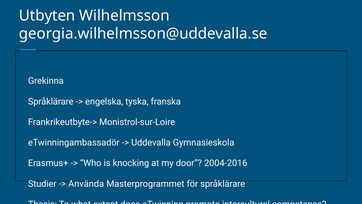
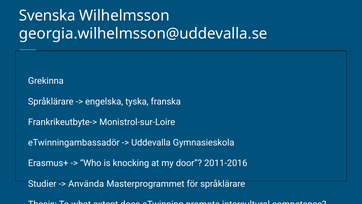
Utbyten: Utbyten -> Svenska
2004-2016: 2004-2016 -> 2011-2016
